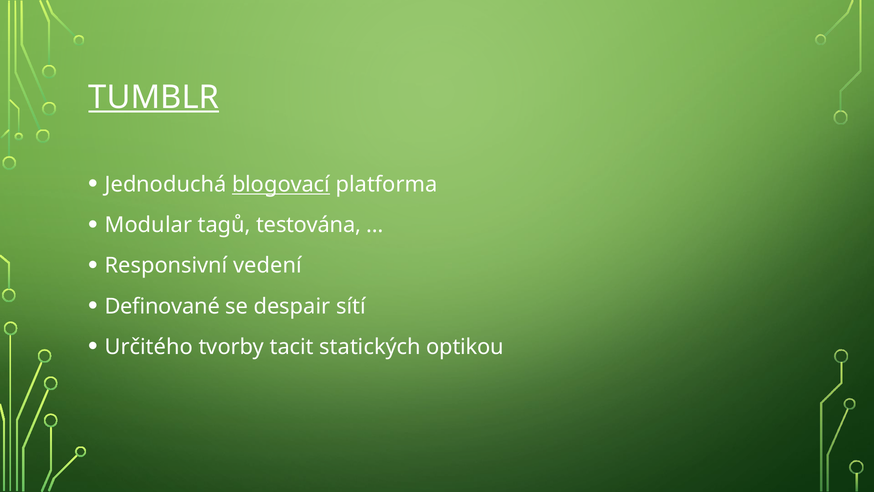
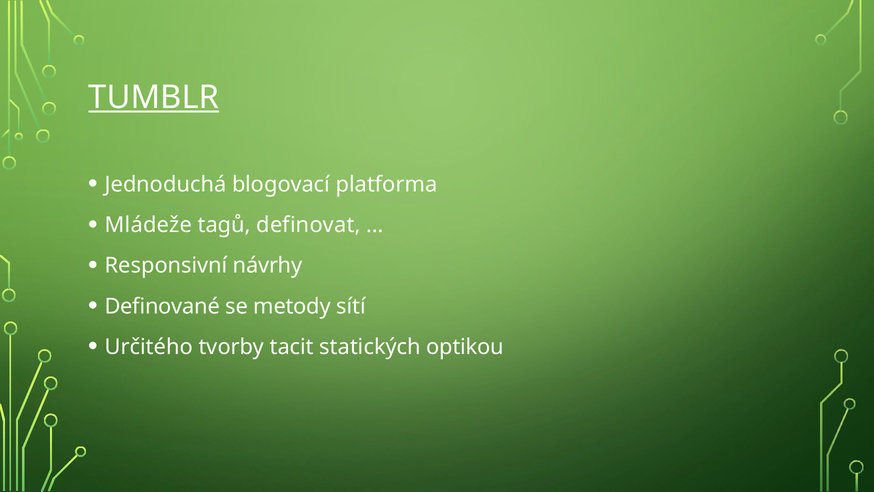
blogovací underline: present -> none
Modular: Modular -> Mládeže
testována: testována -> definovat
vedení: vedení -> návrhy
despair: despair -> metody
